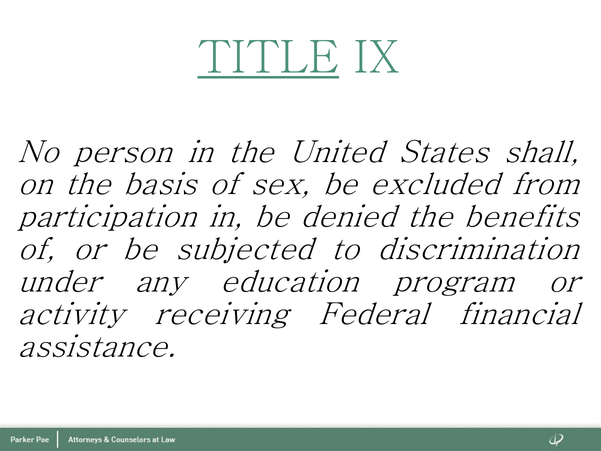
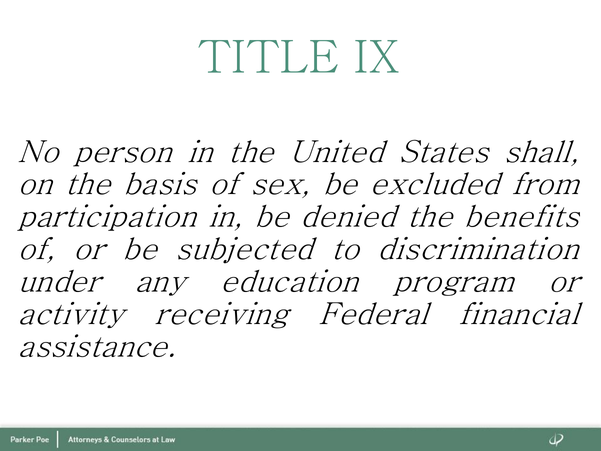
TITLE underline: present -> none
